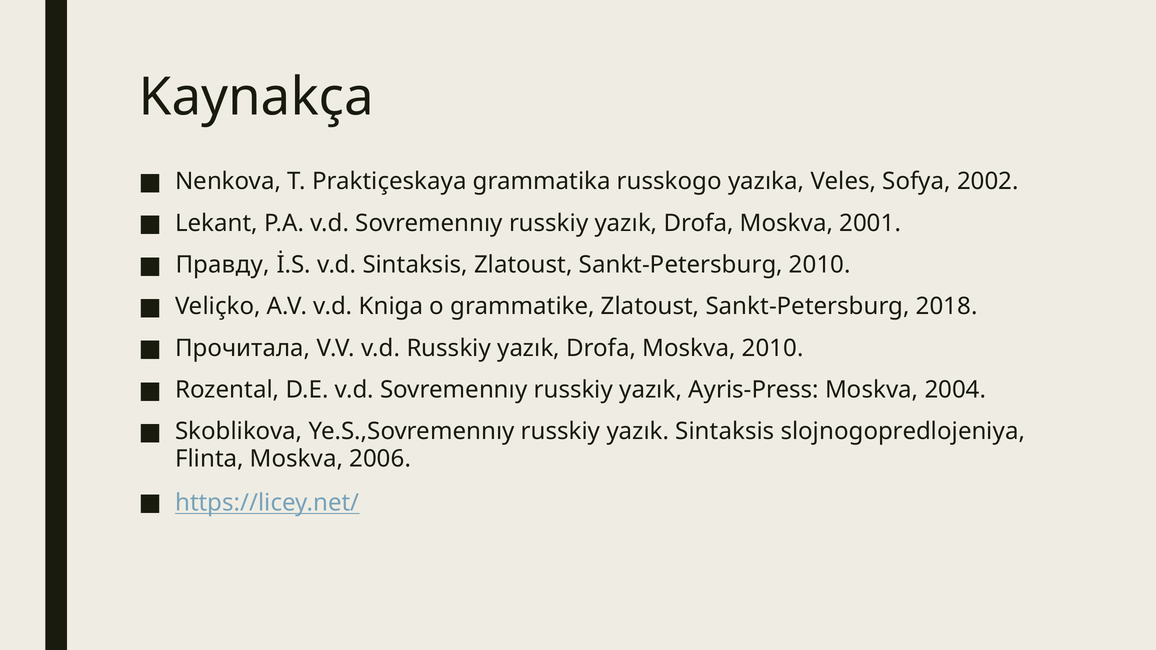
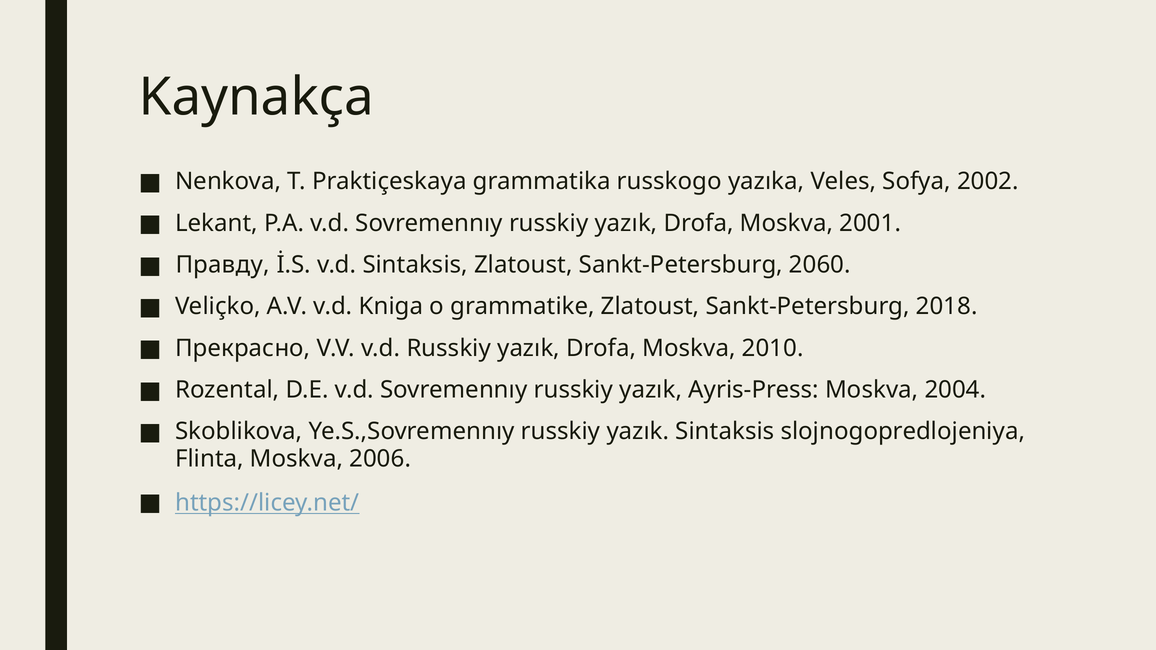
Sankt-Petersburg 2010: 2010 -> 2060
Прочитала: Прочитала -> Прекрасно
